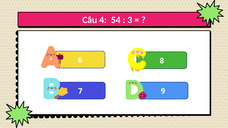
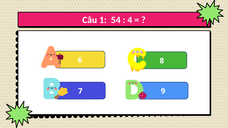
4: 4 -> 1
3: 3 -> 4
